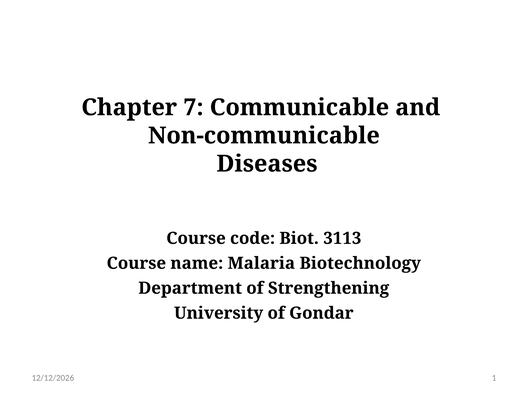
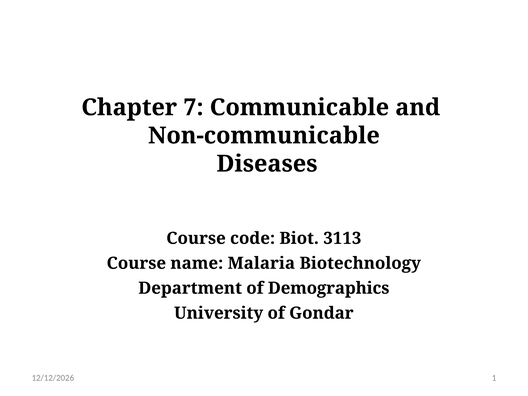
Strengthening: Strengthening -> Demographics
